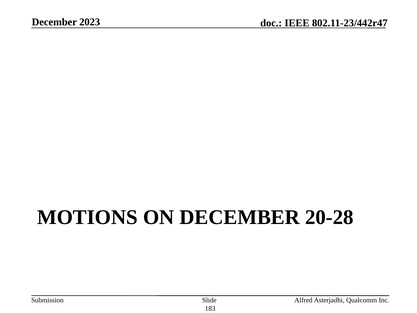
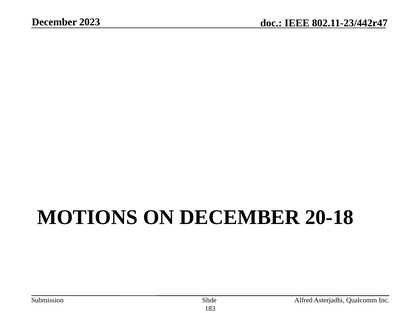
20-28: 20-28 -> 20-18
